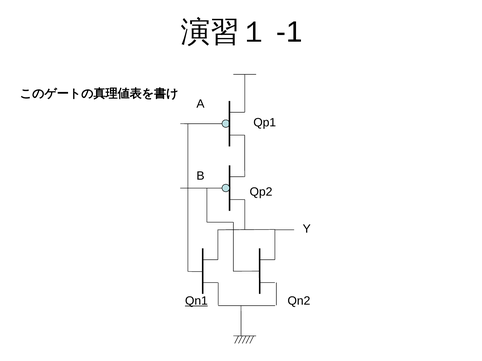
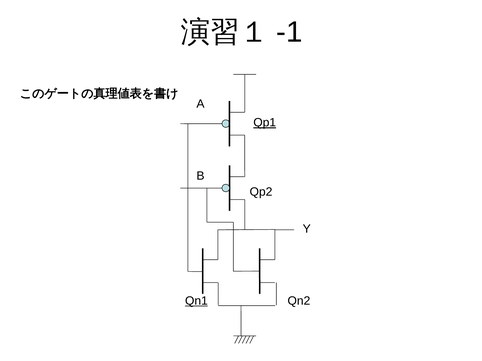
Qp1 underline: none -> present
